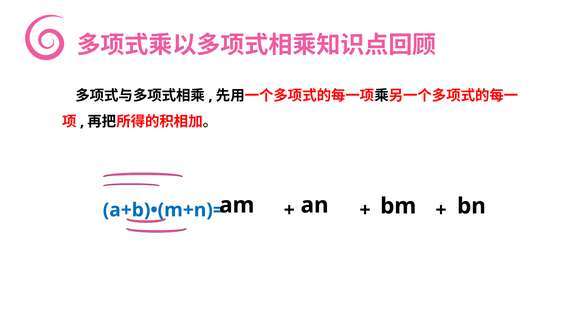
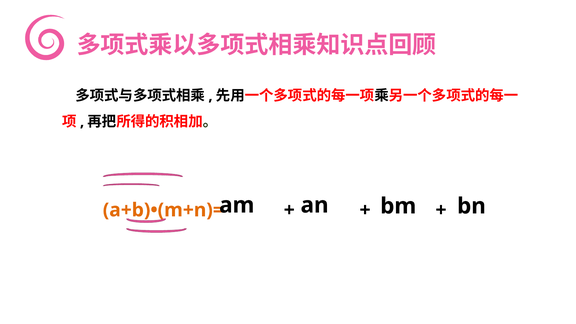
a+b)•(m+n)= colour: blue -> orange
